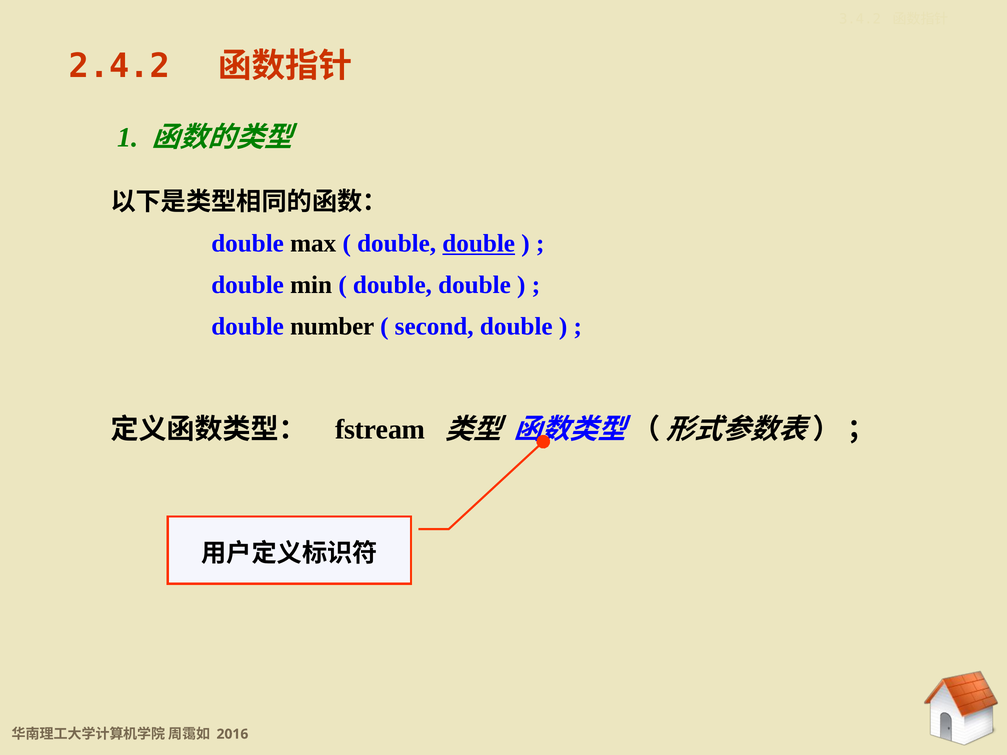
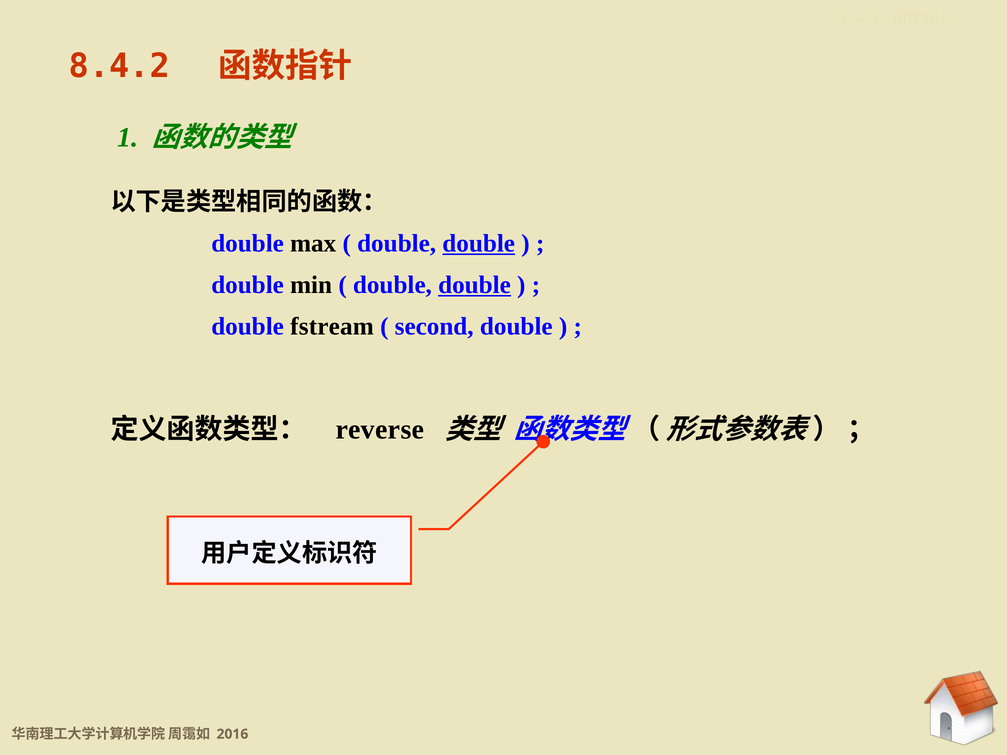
2.4.2: 2.4.2 -> 8.4.2
double at (474, 285) underline: none -> present
number: number -> fstream
fstream: fstream -> reverse
